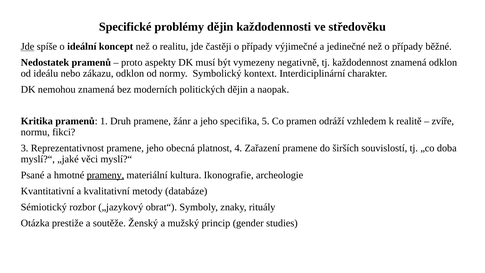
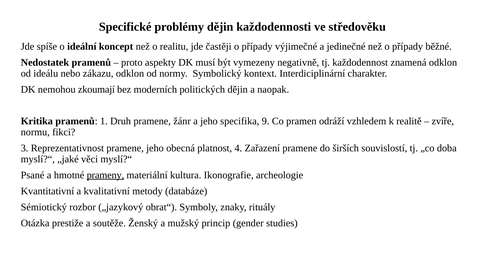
Jde at (28, 46) underline: present -> none
nemohou znamená: znamená -> zkoumají
5: 5 -> 9
